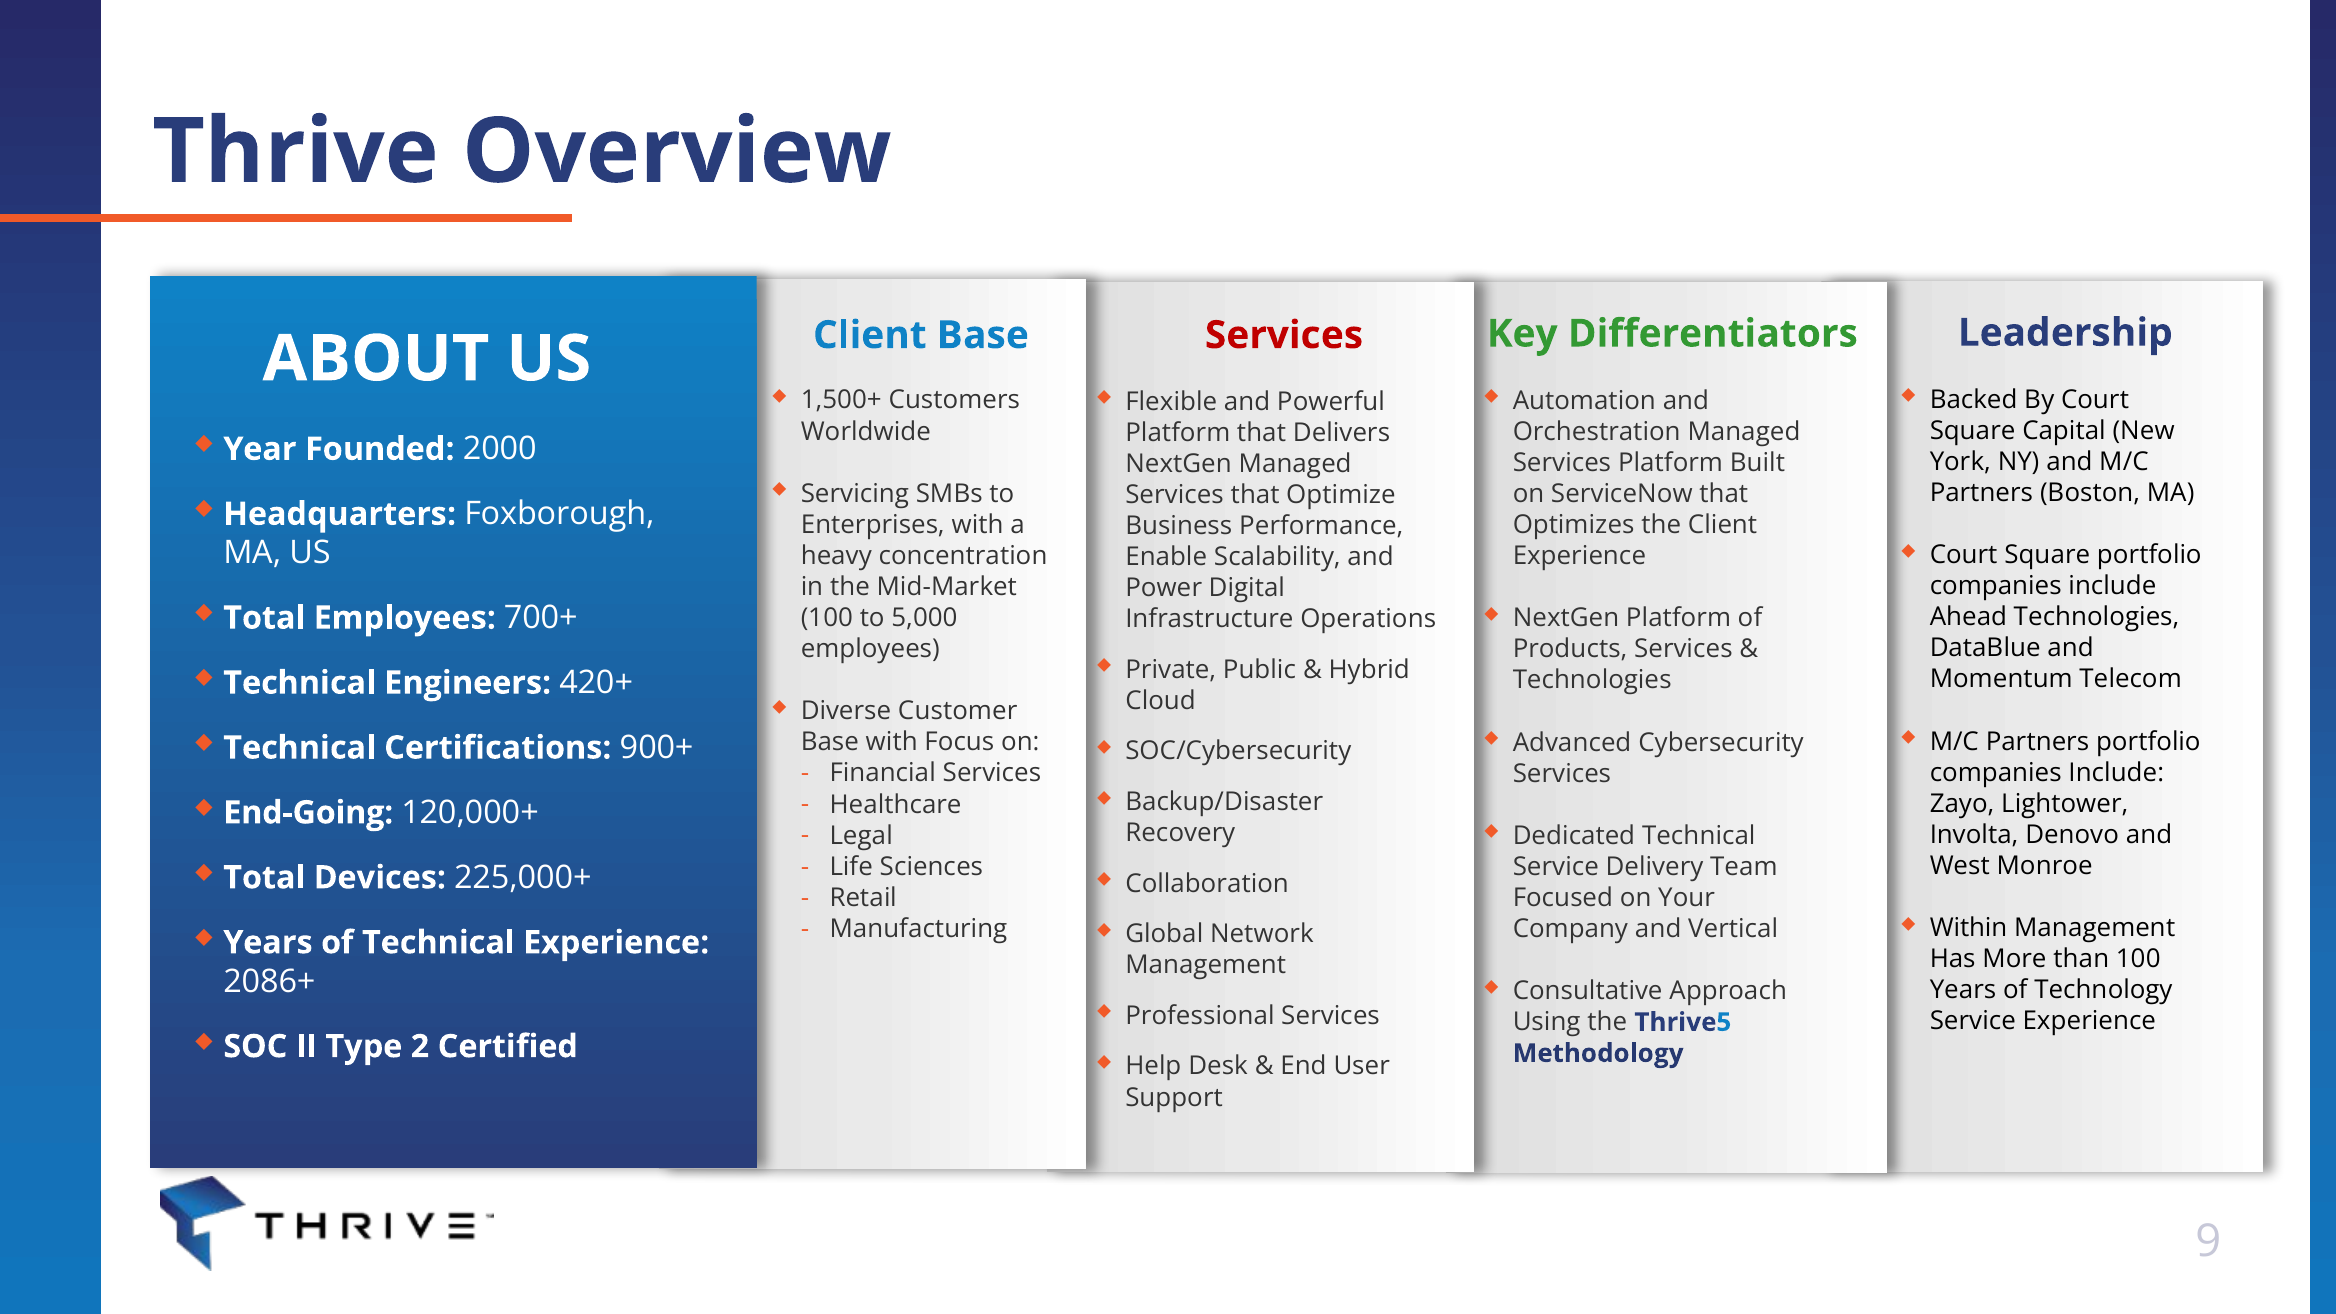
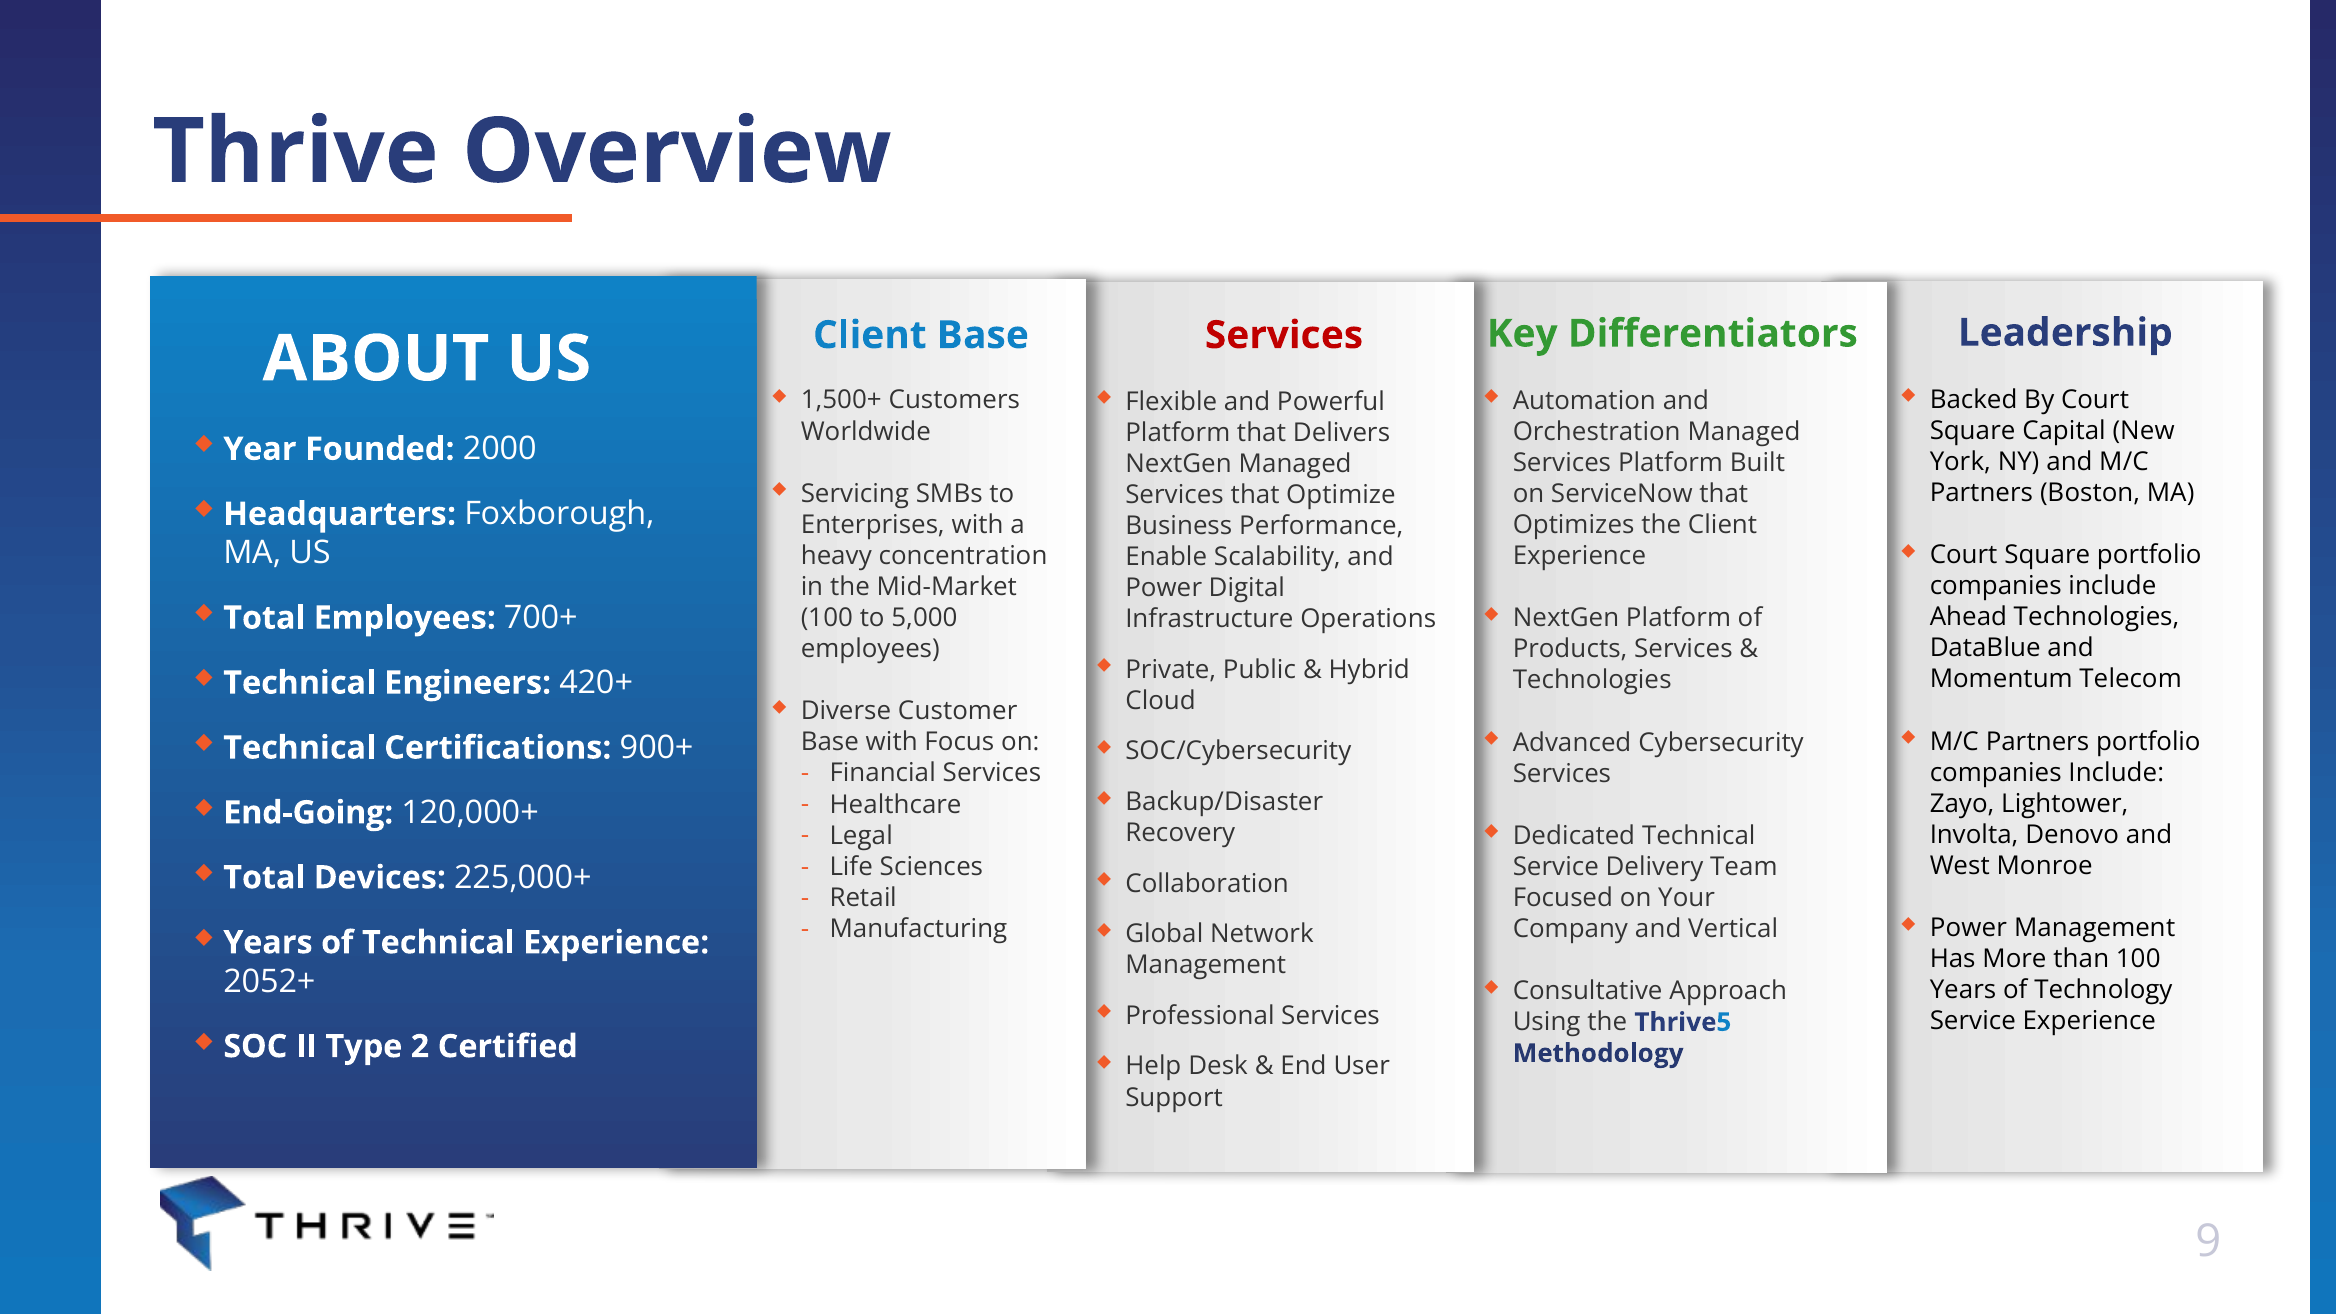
Within at (1969, 928): Within -> Power
2086+: 2086+ -> 2052+
